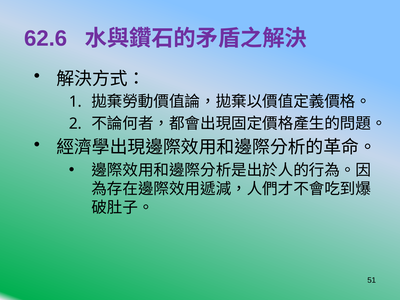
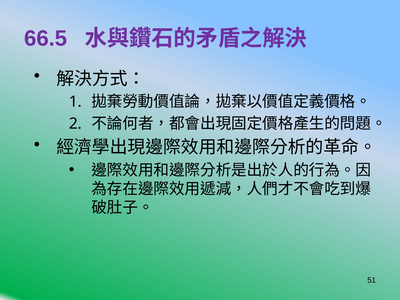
62.6: 62.6 -> 66.5
